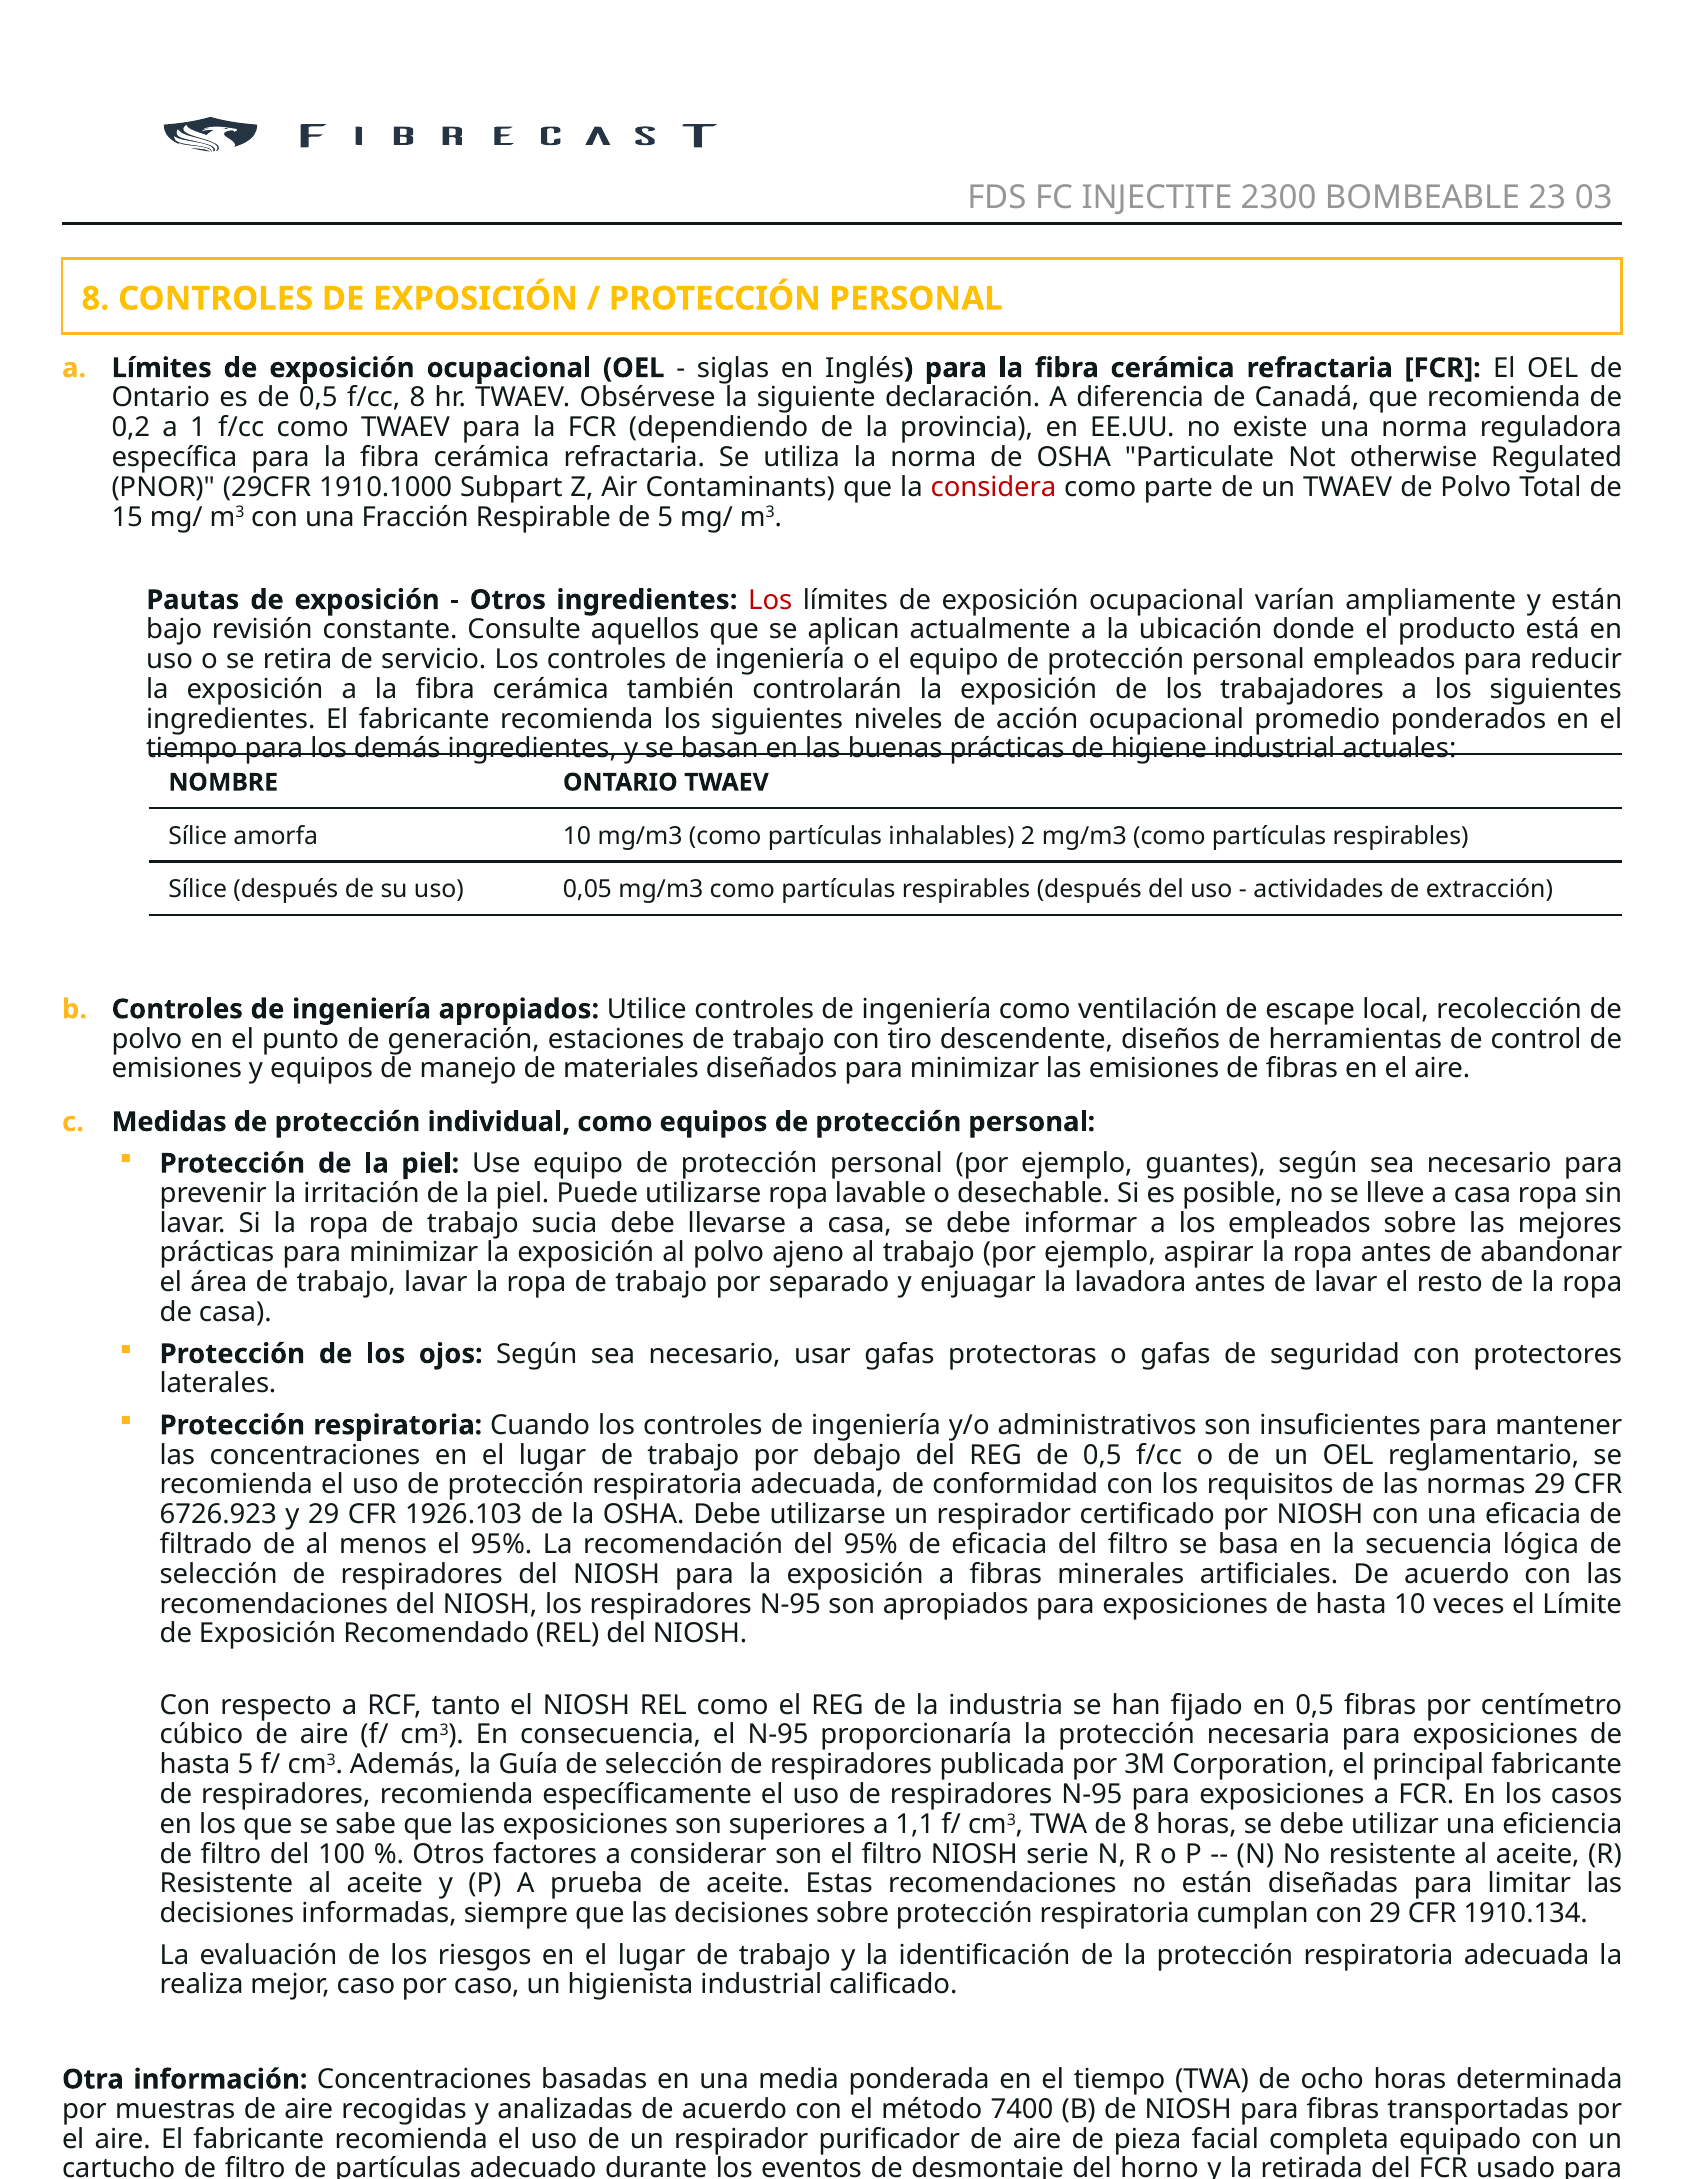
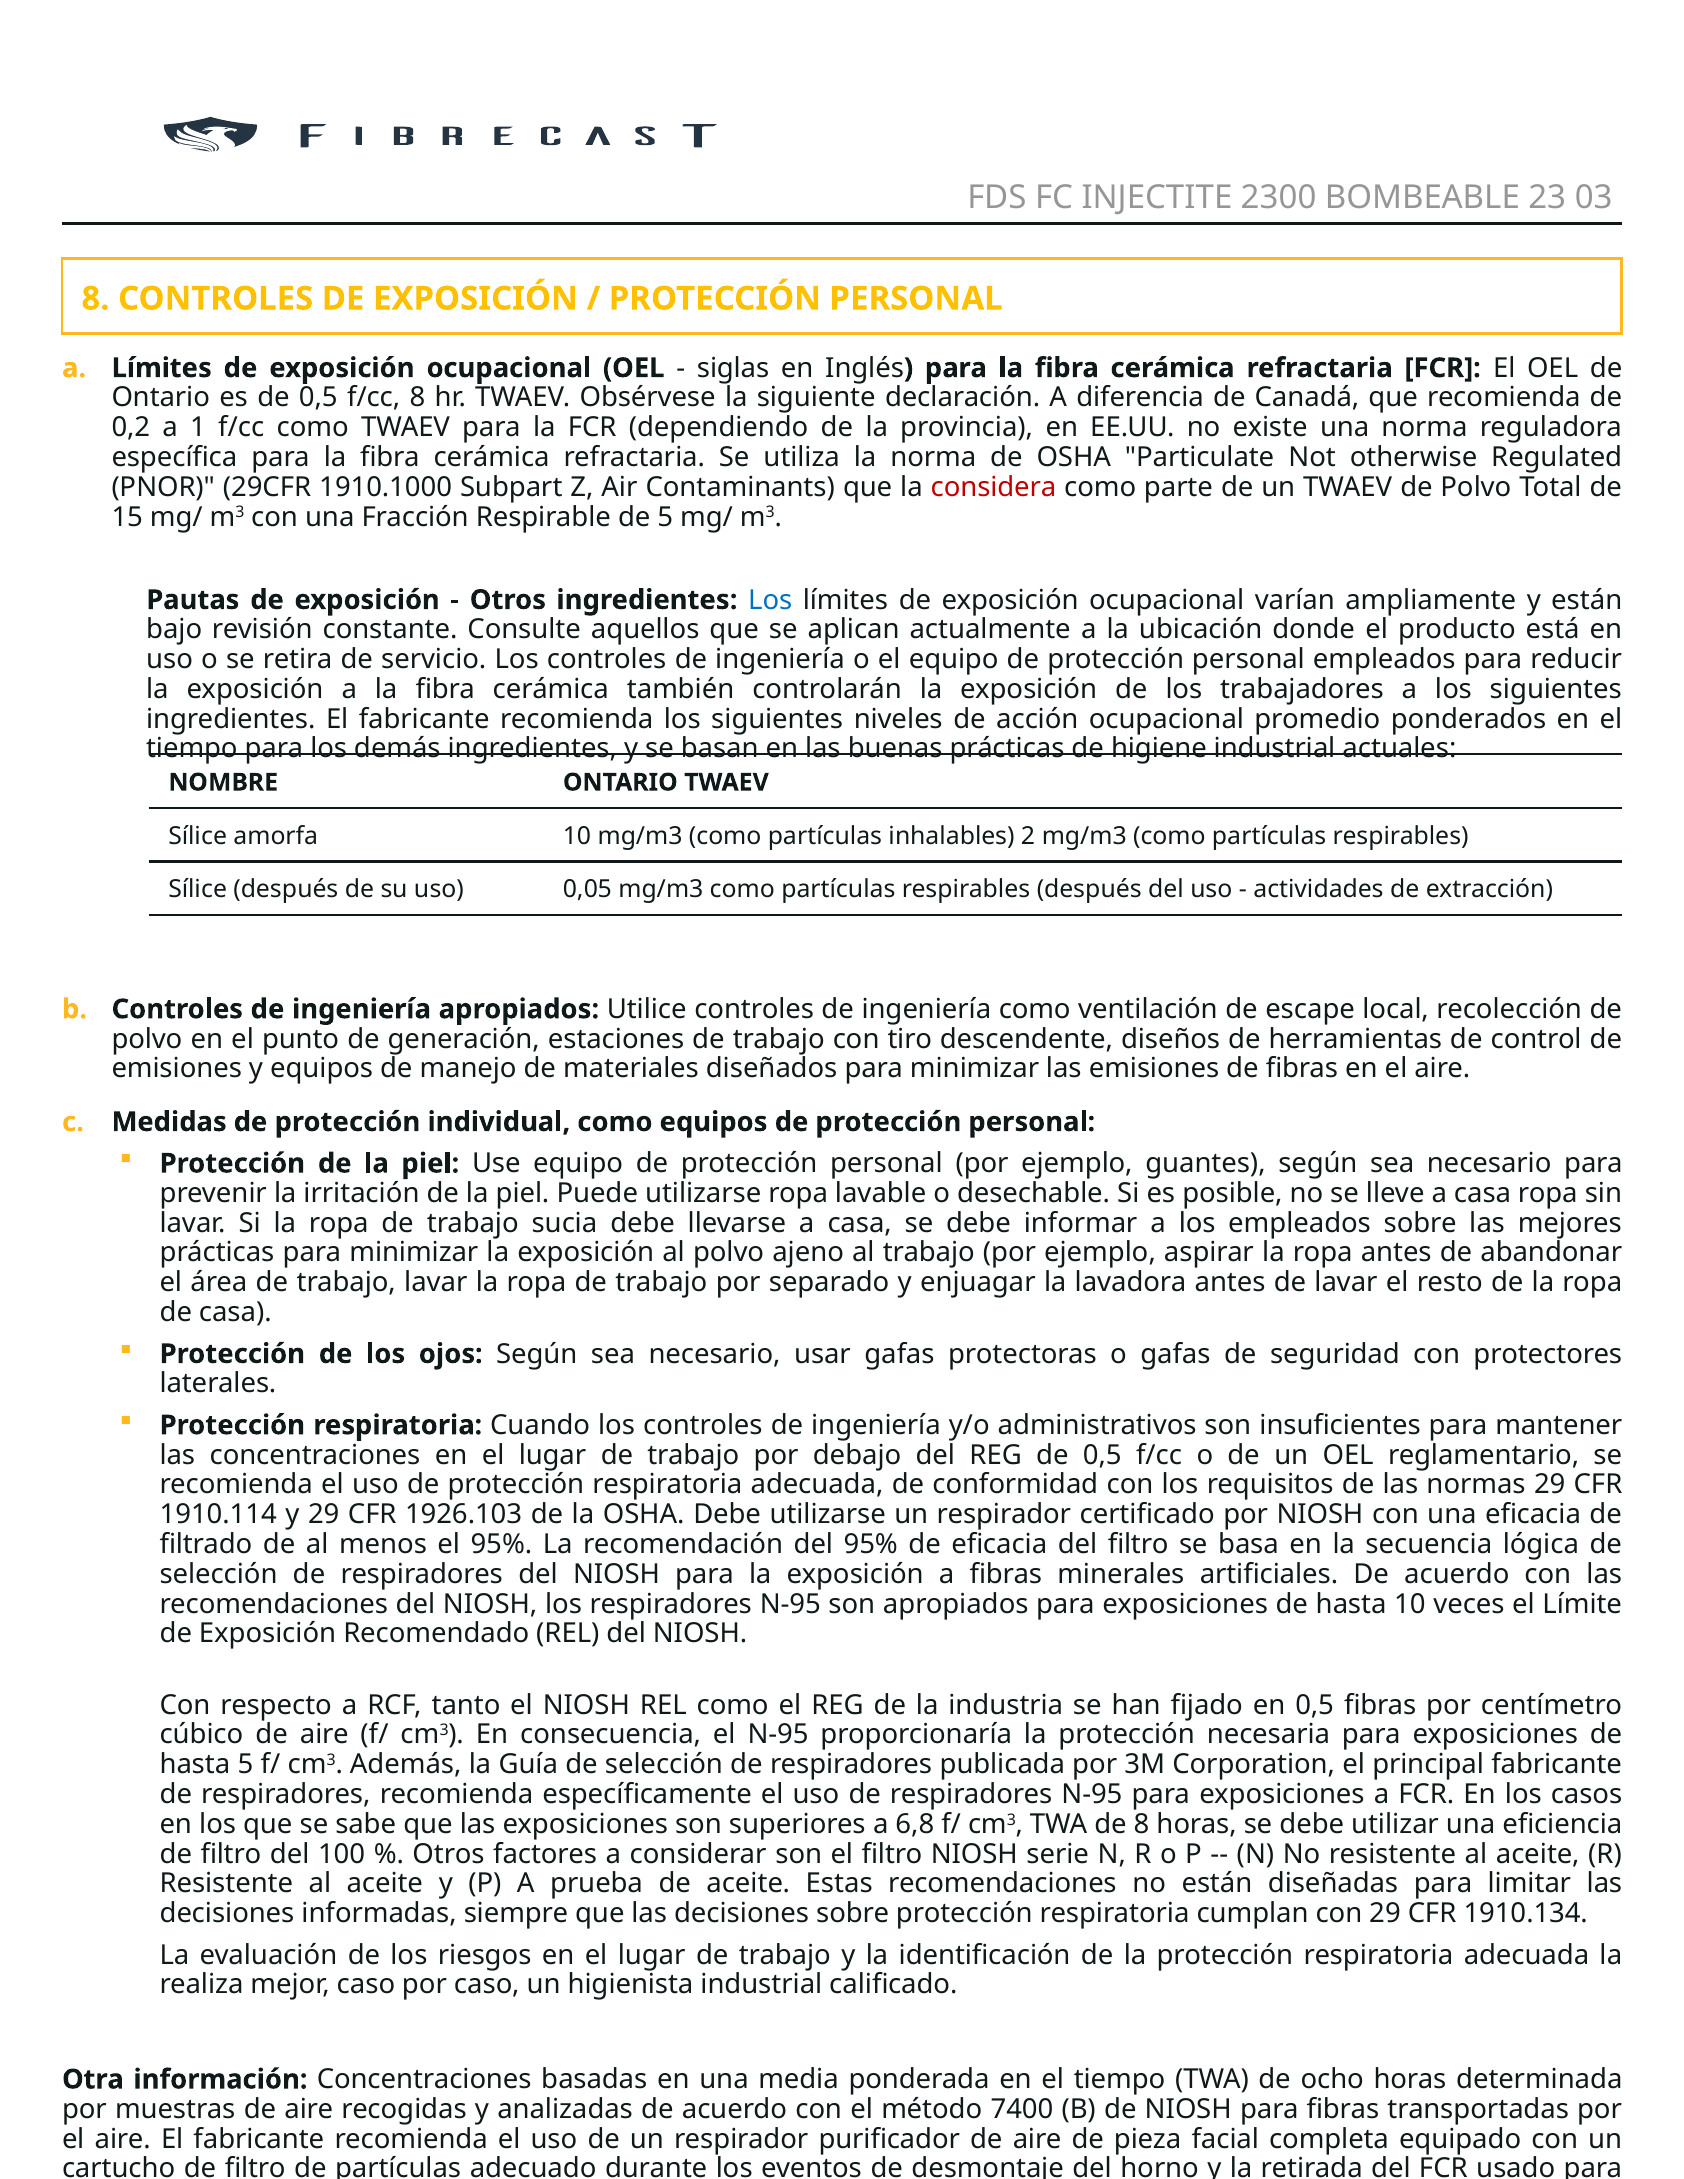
Los at (770, 600) colour: red -> blue
6726.923: 6726.923 -> 1910.114
1,1: 1,1 -> 6,8
